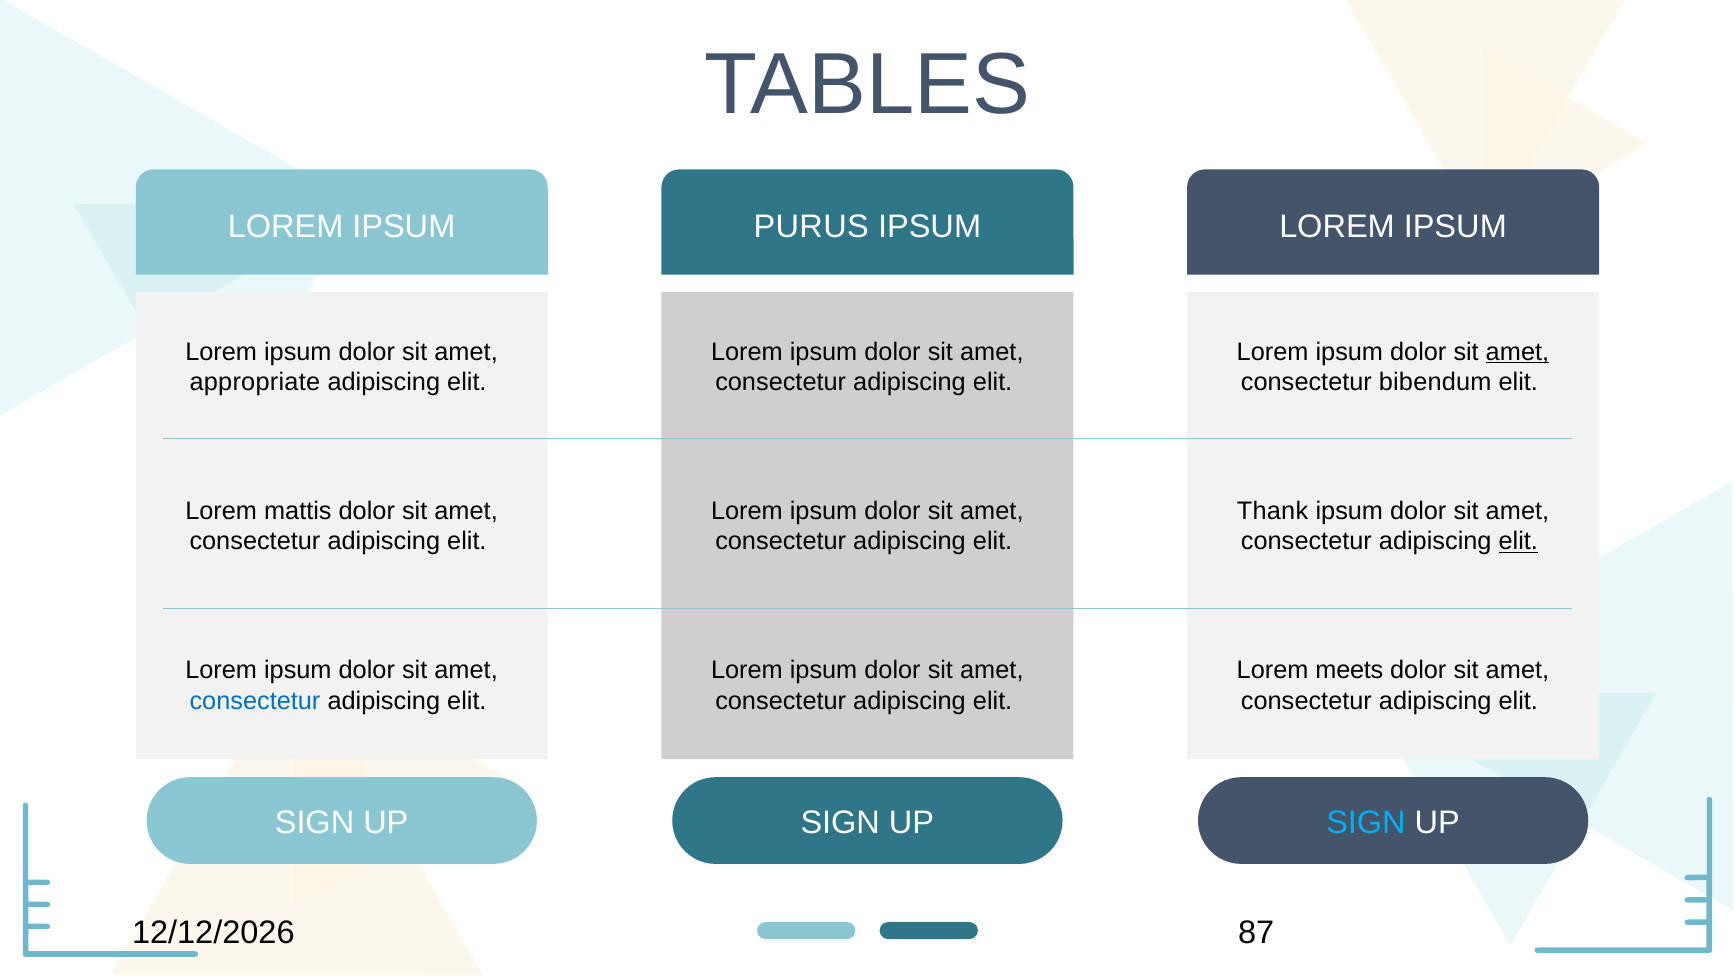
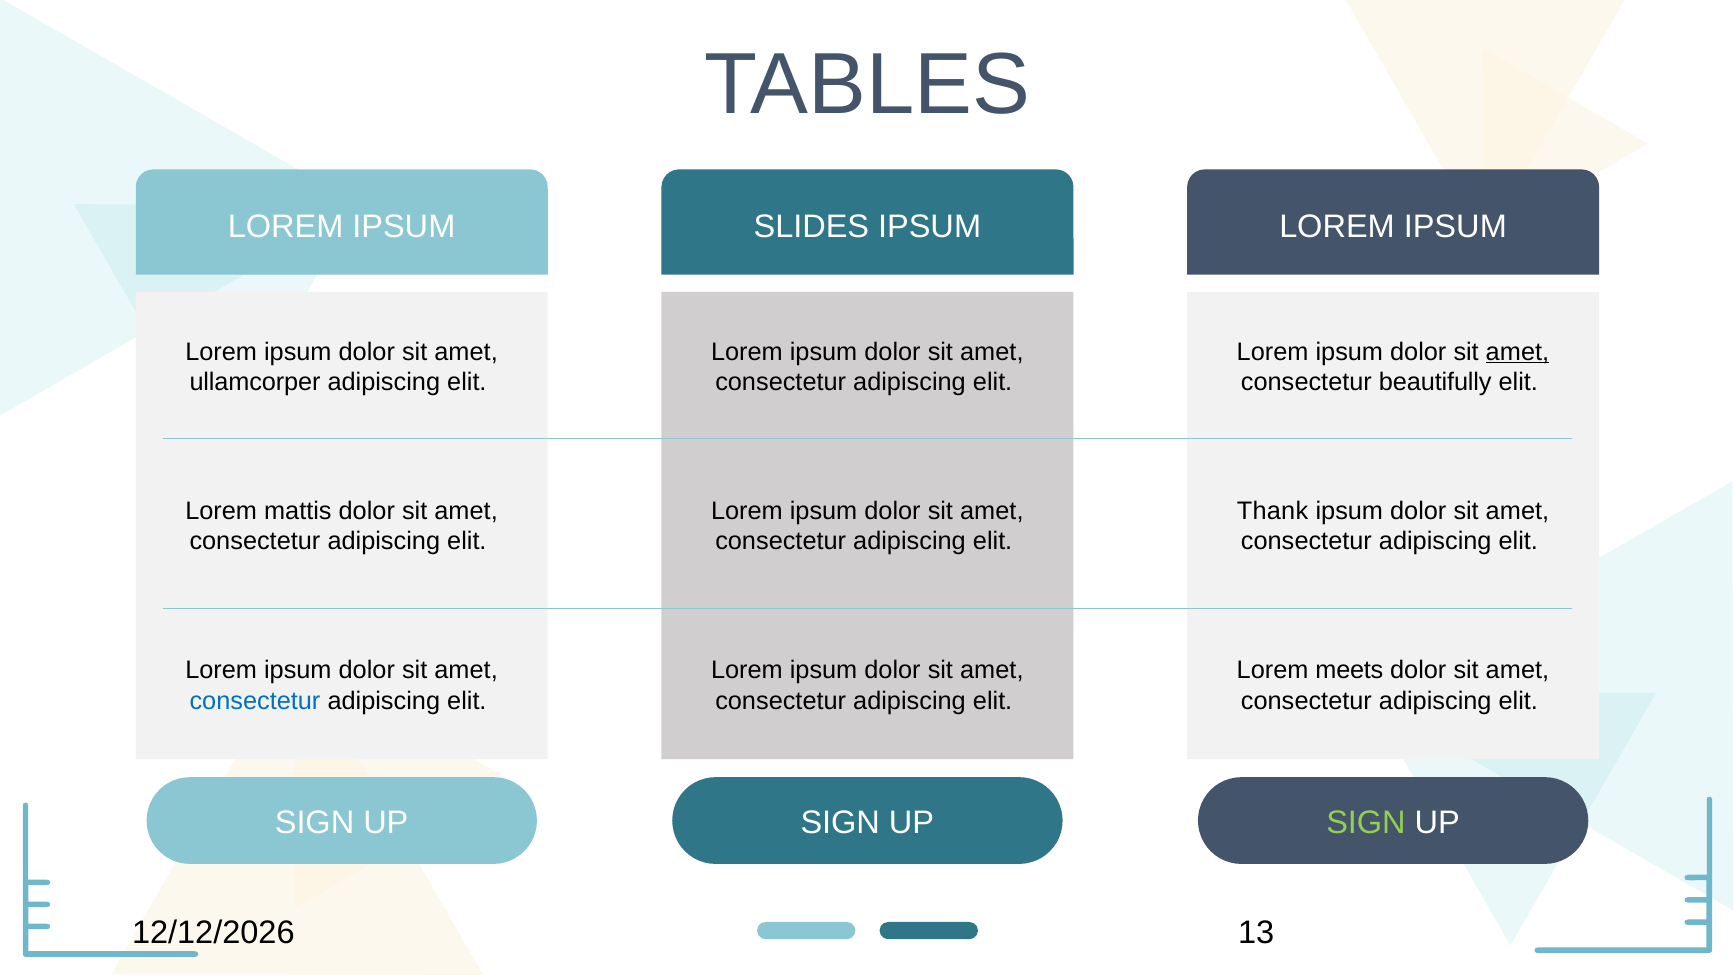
PURUS: PURUS -> SLIDES
appropriate: appropriate -> ullamcorper
bibendum: bibendum -> beautifully
elit at (1518, 541) underline: present -> none
SIGN at (1366, 823) colour: light blue -> light green
87: 87 -> 13
